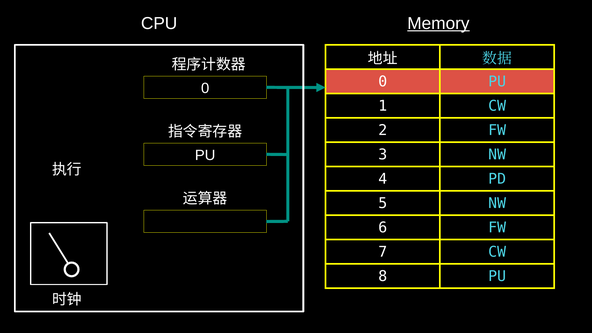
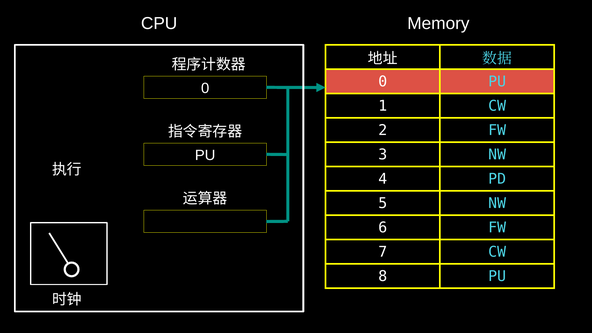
Memory underline: present -> none
